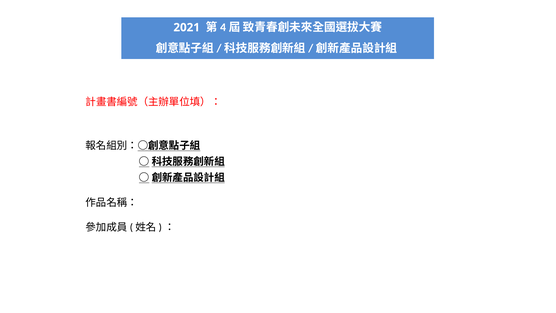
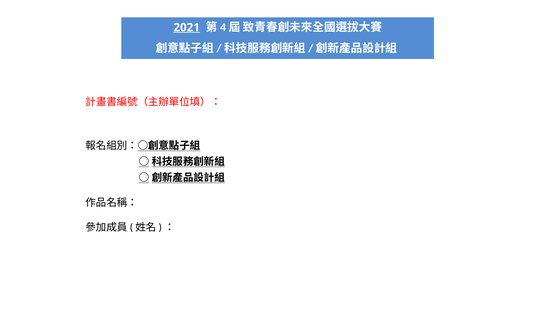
2021 underline: none -> present
